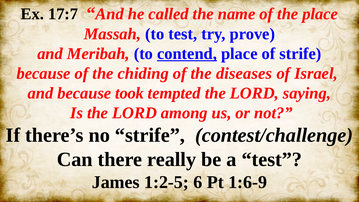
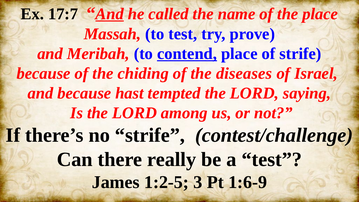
And at (110, 14) underline: none -> present
took: took -> hast
6: 6 -> 3
